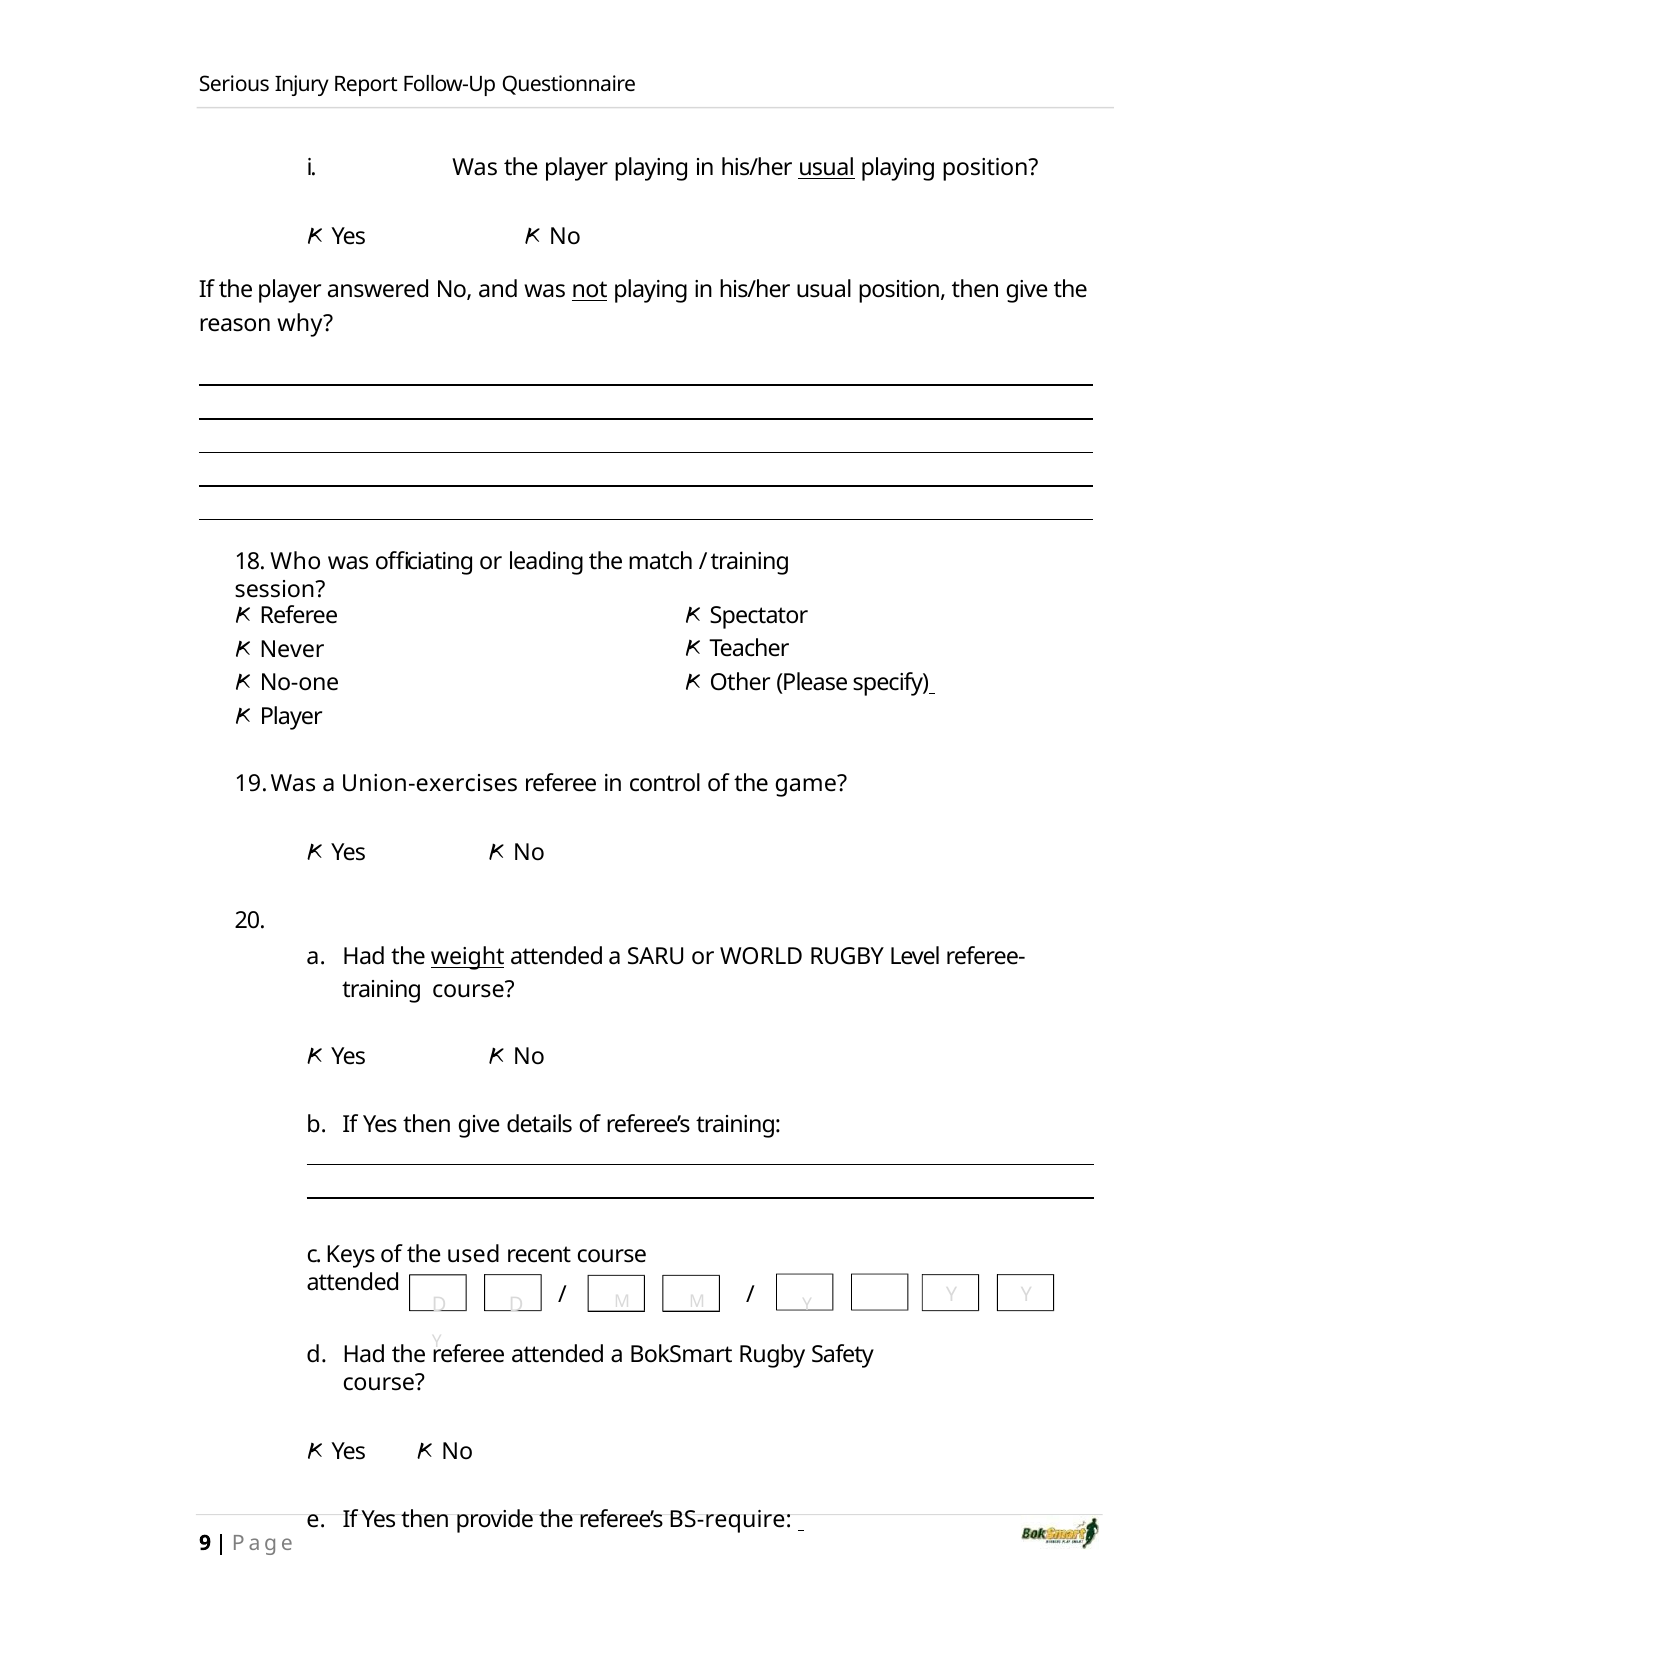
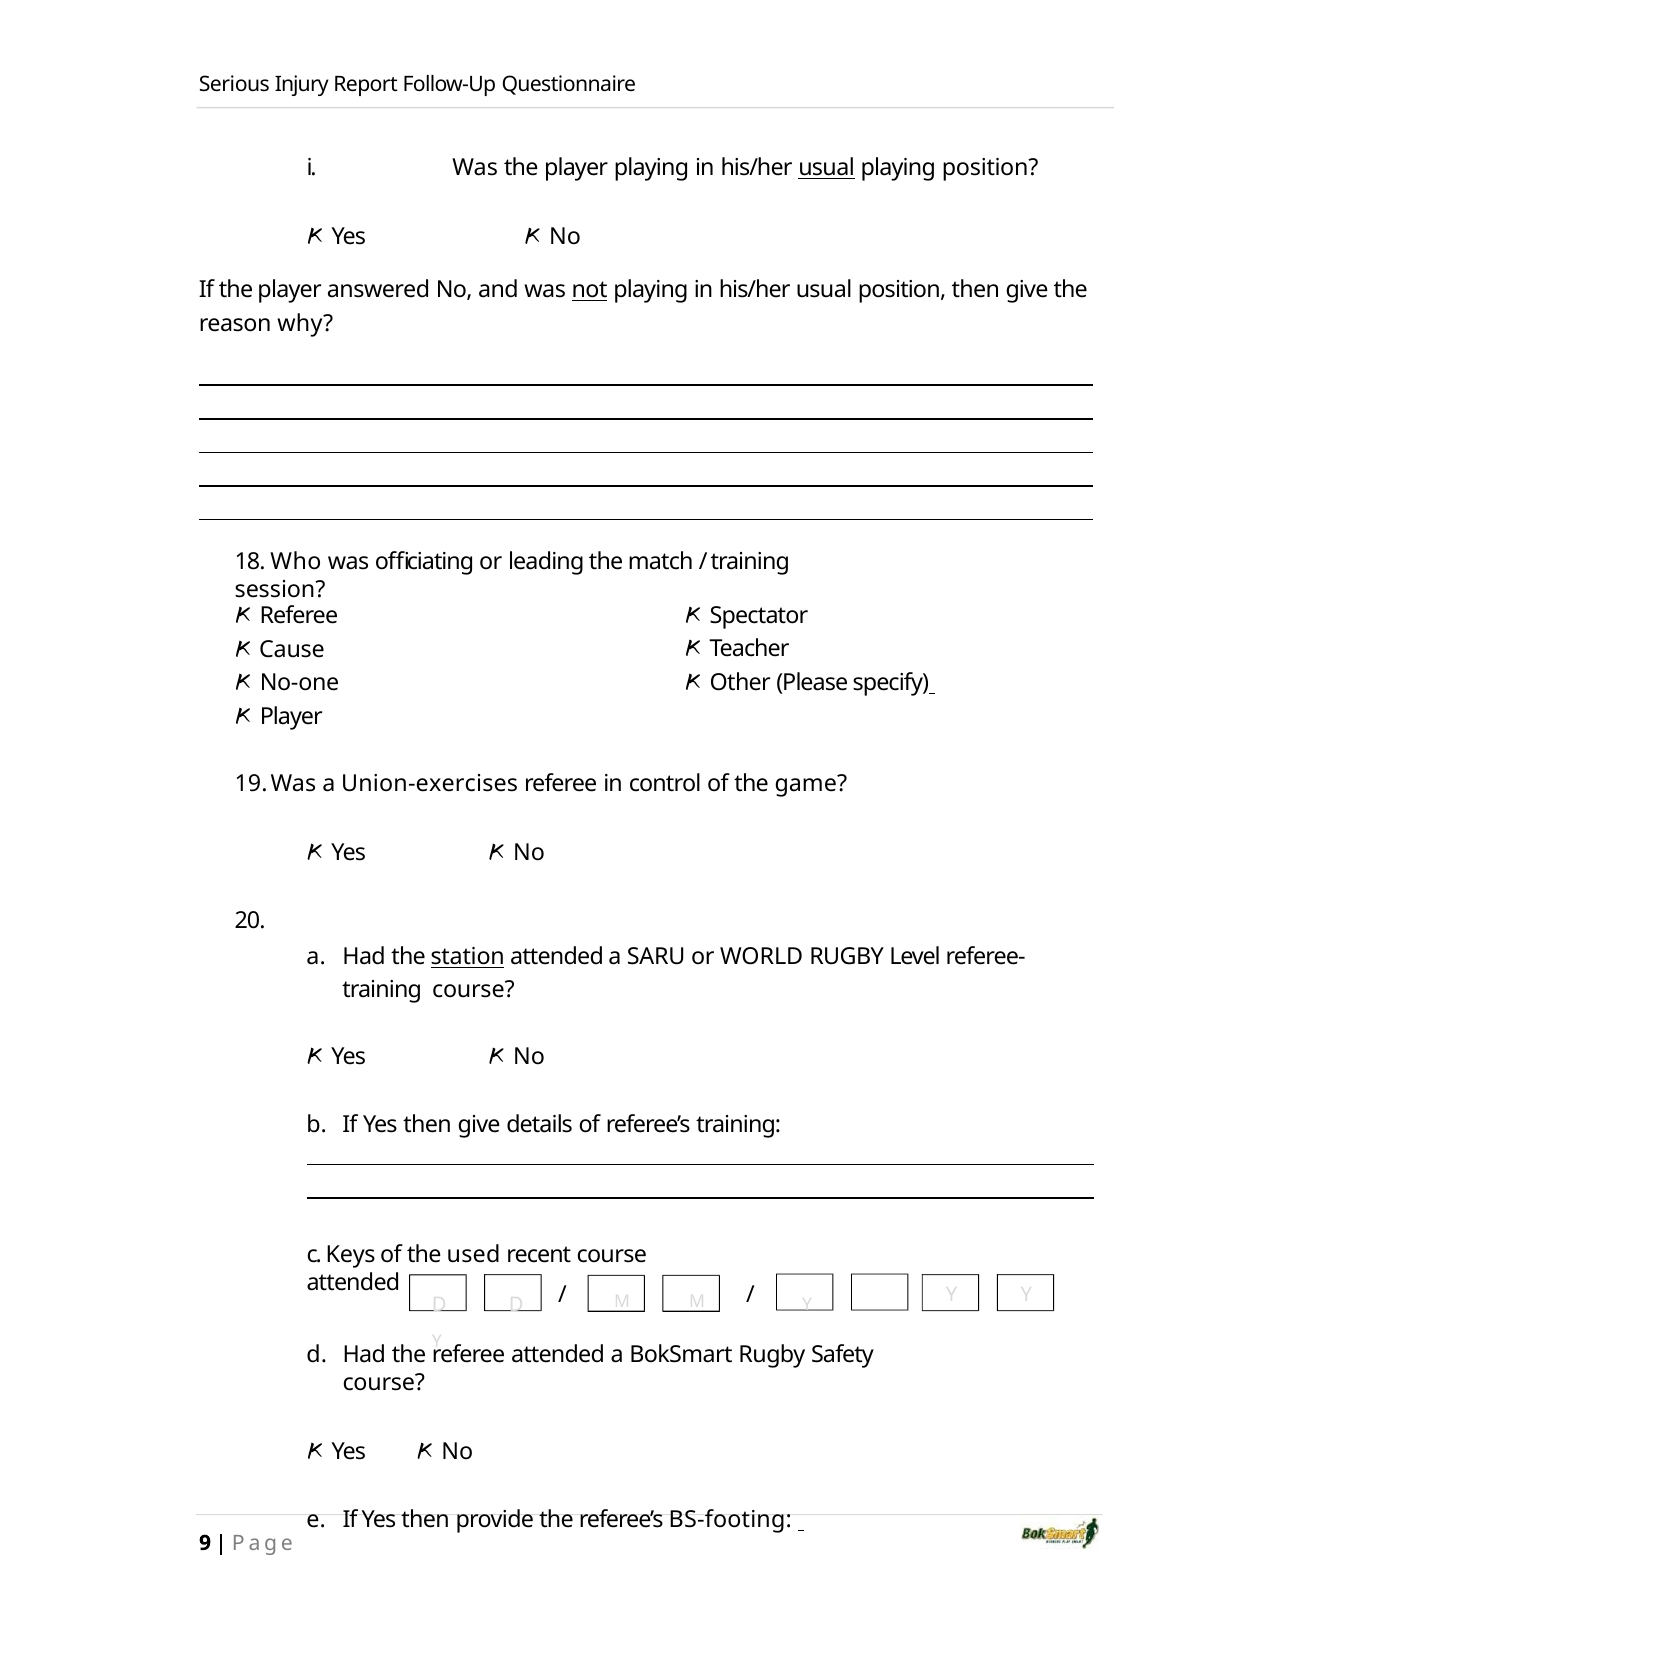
Never: Never -> Cause
weight: weight -> station
BS‐require: BS‐require -> BS‐footing
